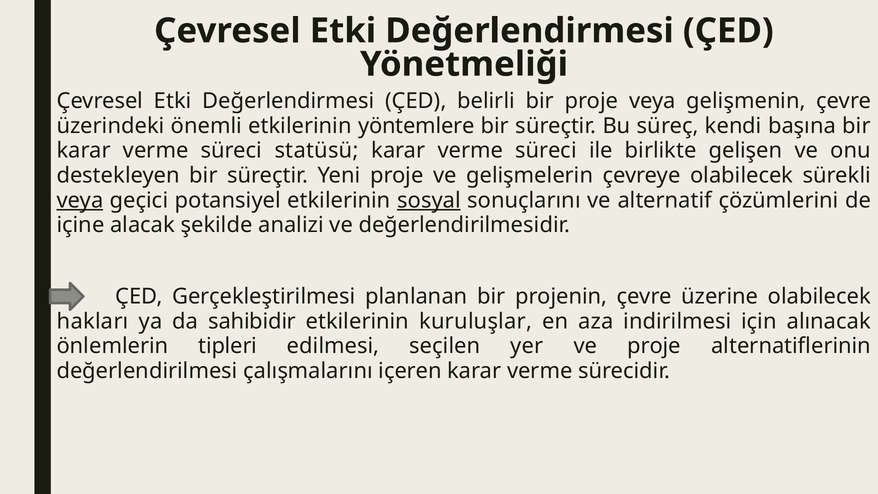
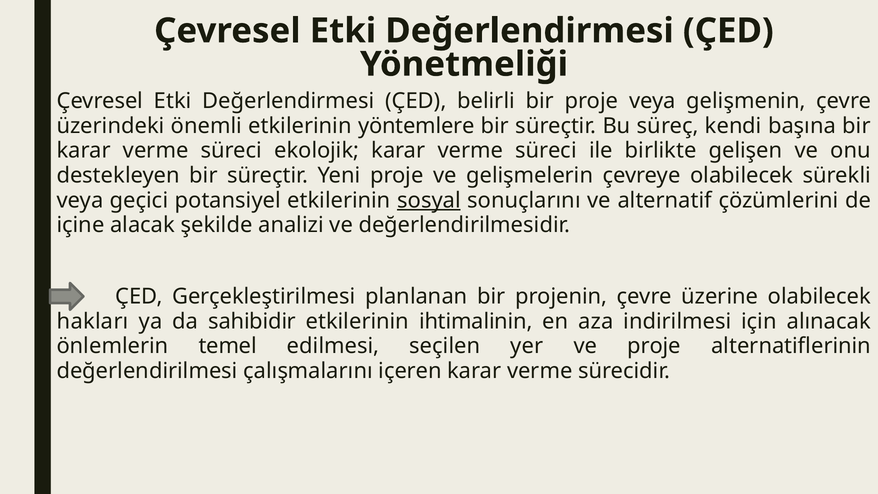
statüsü: statüsü -> ekolojik
veya at (80, 200) underline: present -> none
kuruluşlar: kuruluşlar -> ihtimalinin
tipleri: tipleri -> temel
